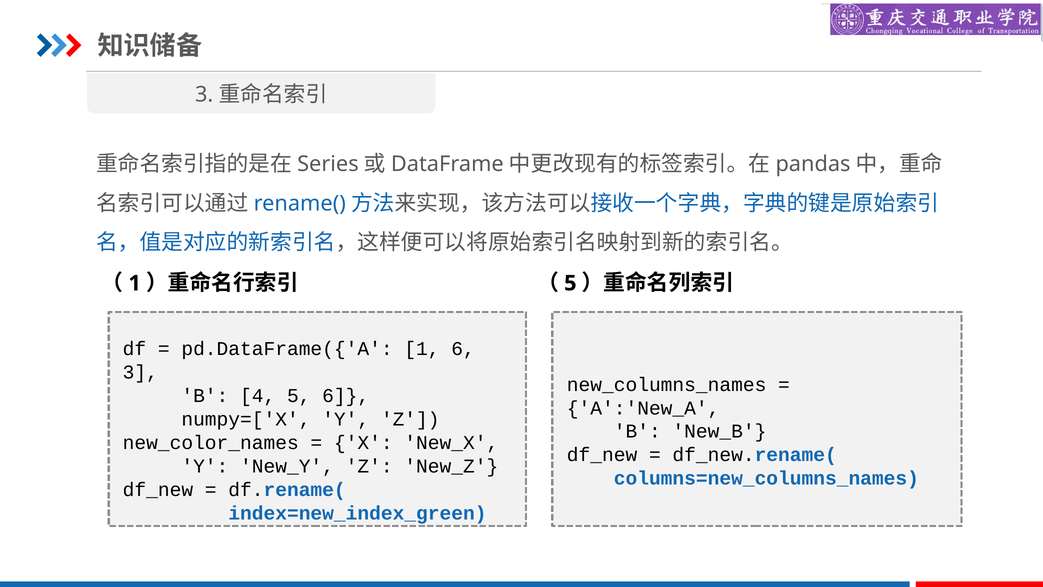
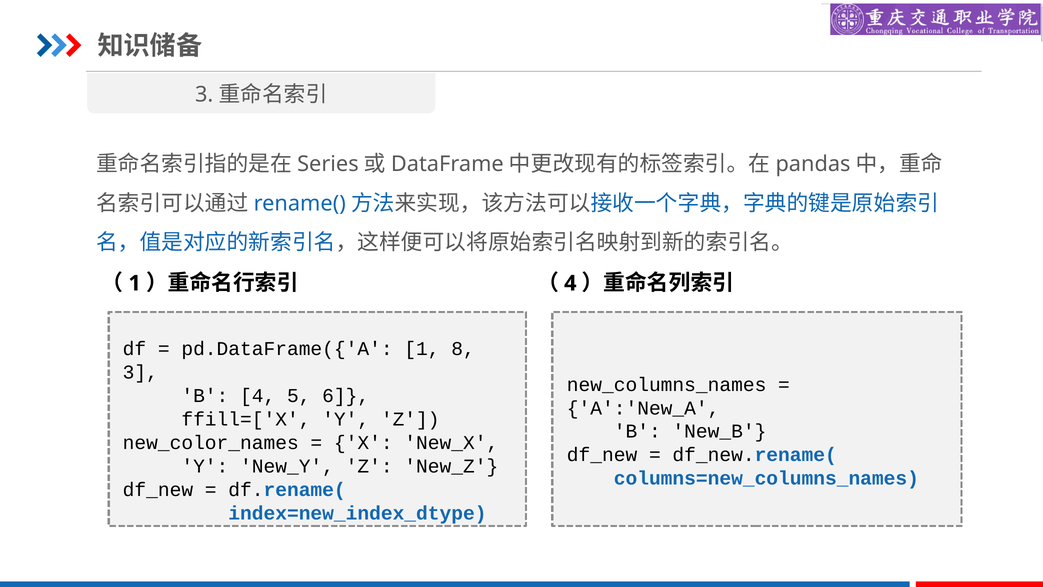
5 at (570, 283): 5 -> 4
1 6: 6 -> 8
numpy=['X: numpy=['X -> ffill=['X
index=new_index_green: index=new_index_green -> index=new_index_dtype
